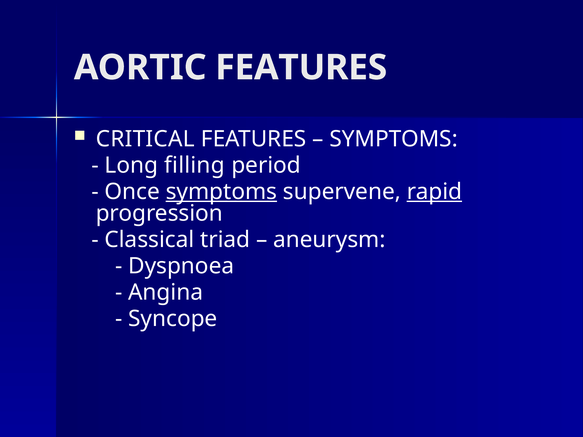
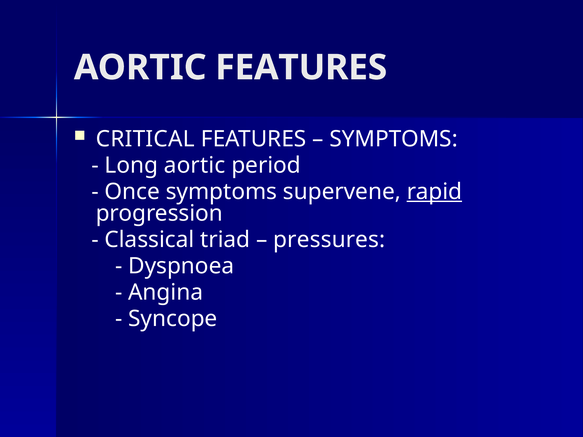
Long filling: filling -> aortic
symptoms at (221, 192) underline: present -> none
aneurysm: aneurysm -> pressures
